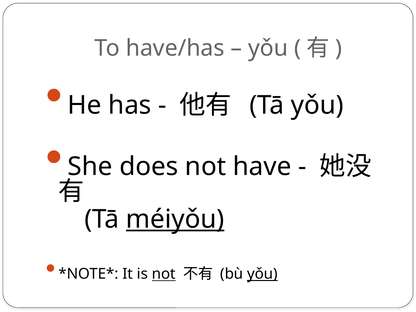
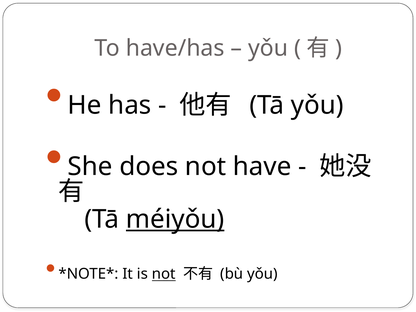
yǒu at (262, 274) underline: present -> none
